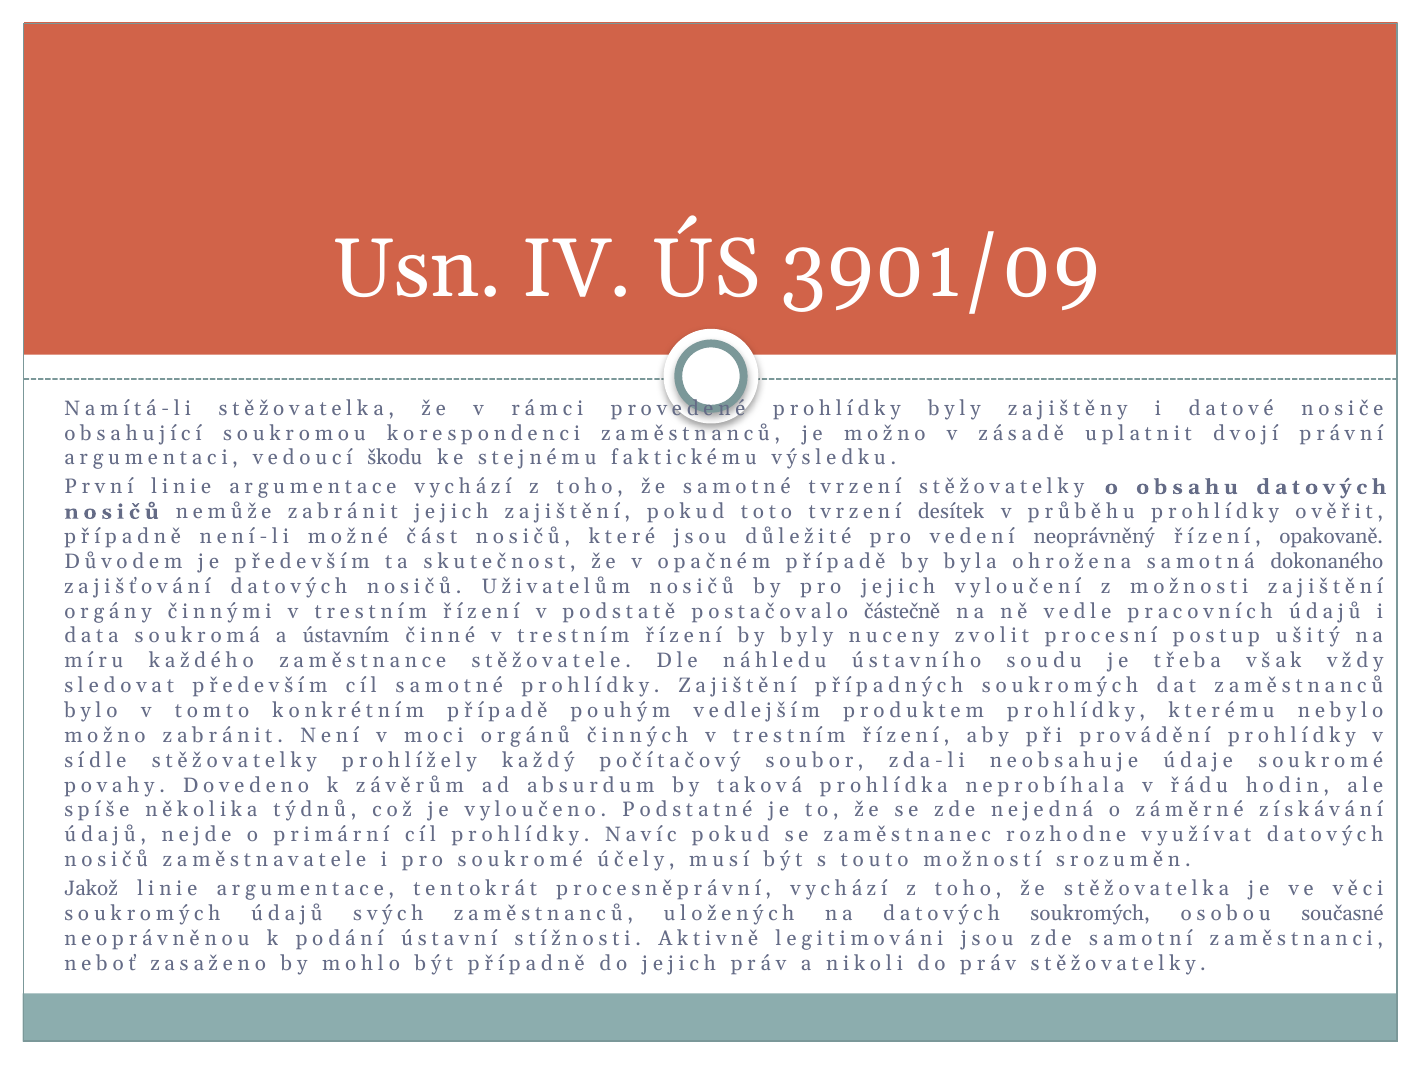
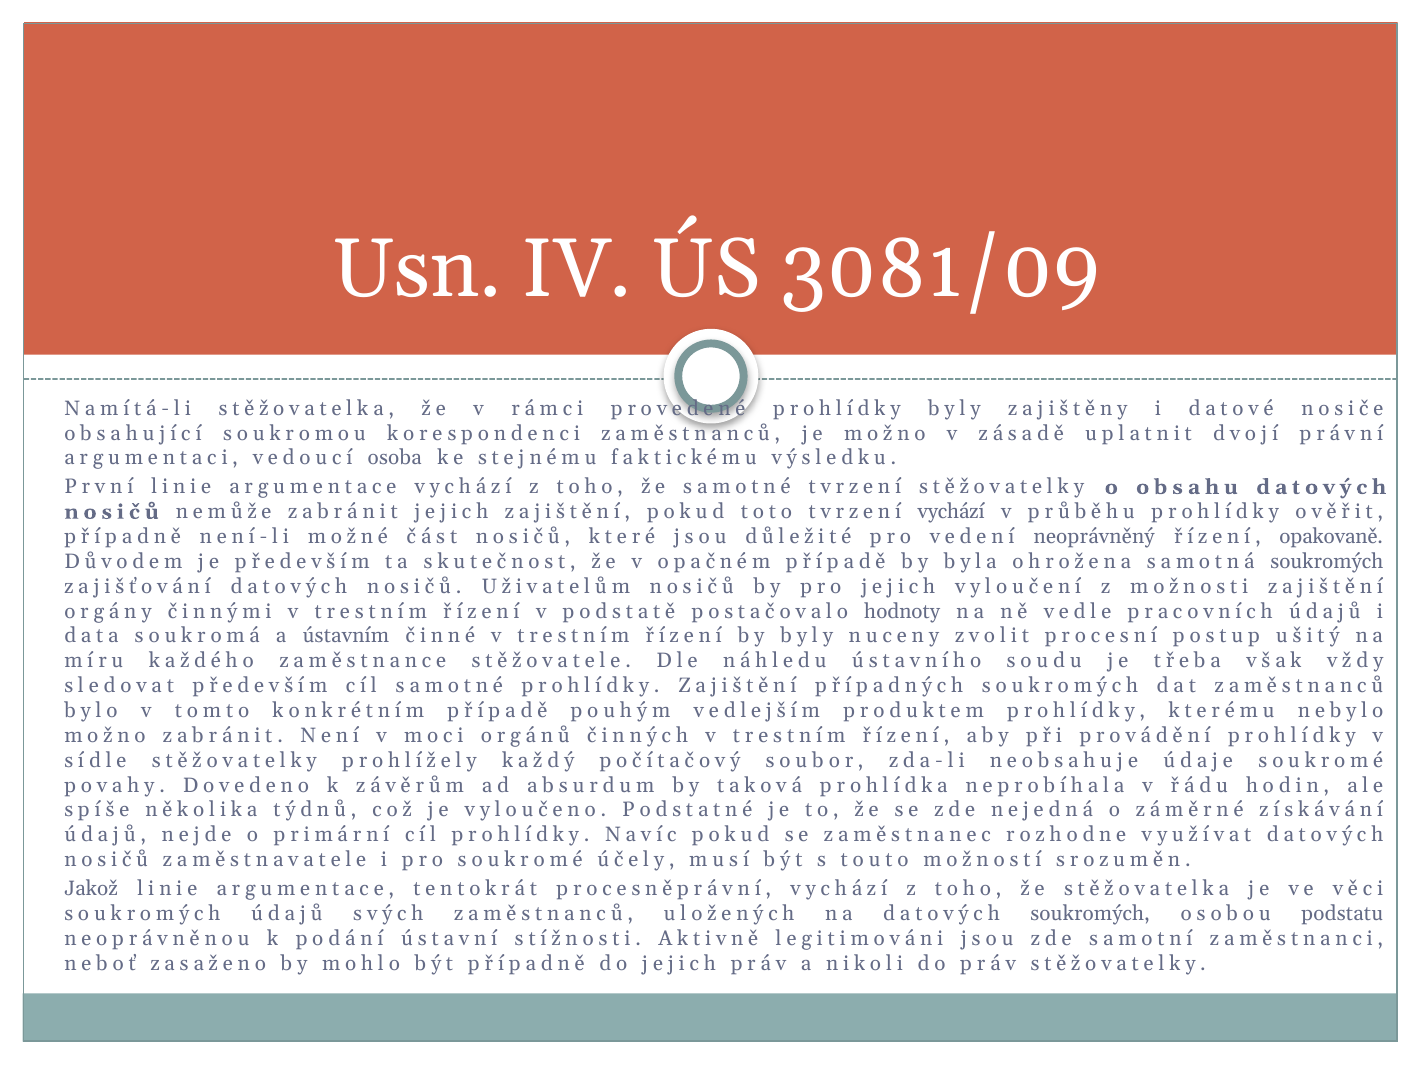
3901/09: 3901/09 -> 3081/09
škodu: škodu -> osoba
tvrzení desítek: desítek -> vychází
samotná dokonaného: dokonaného -> soukromých
částečně: částečně -> hodnoty
současné: současné -> podstatu
